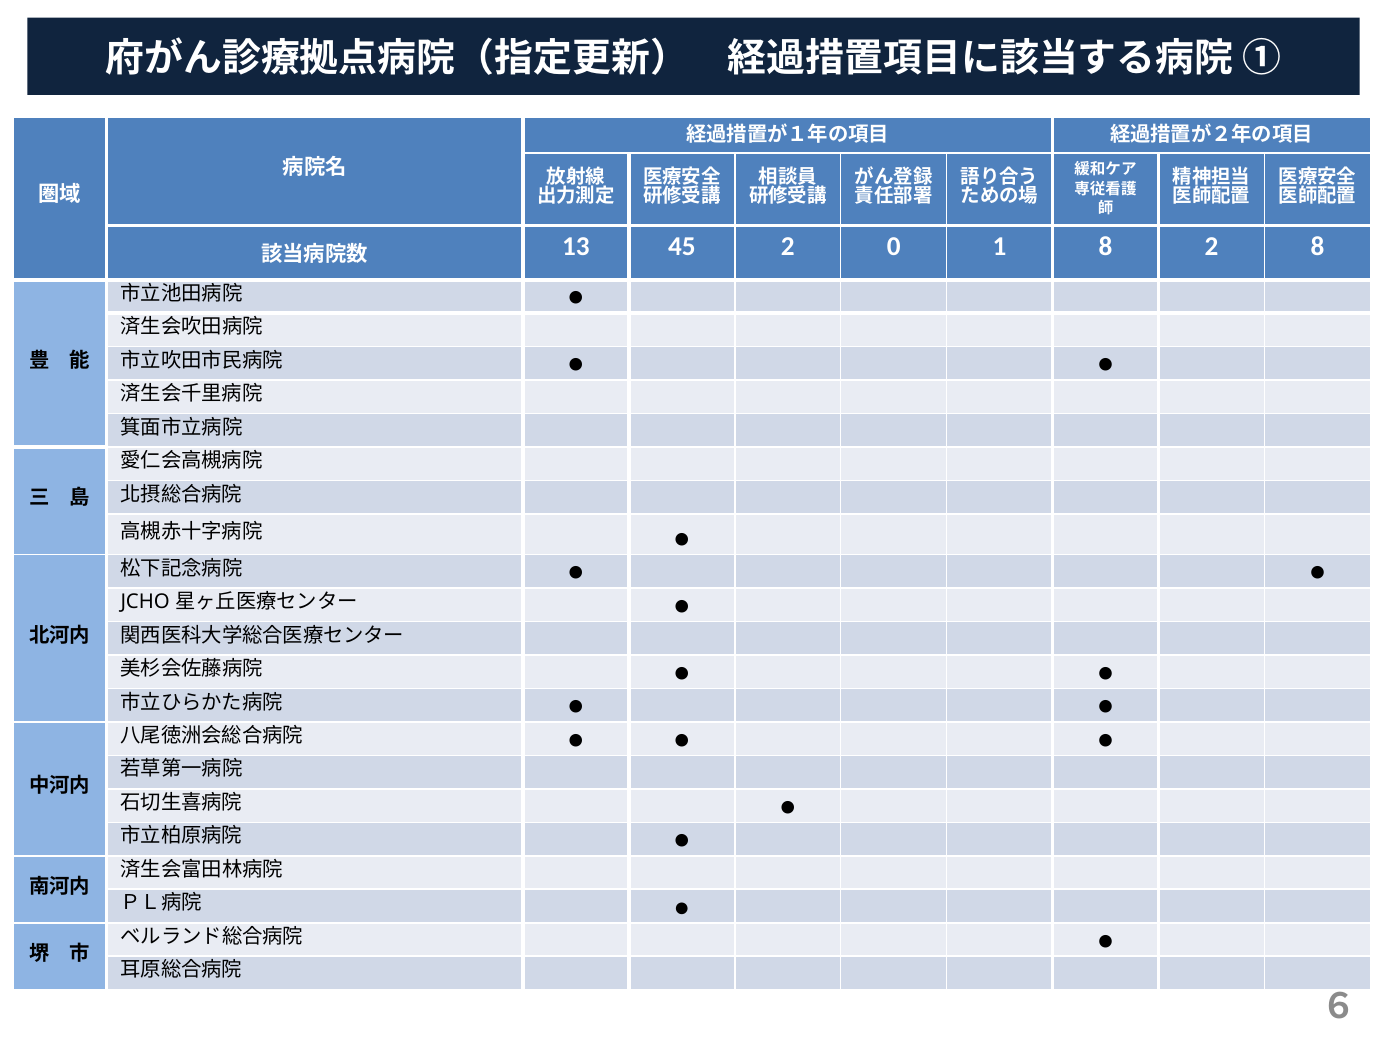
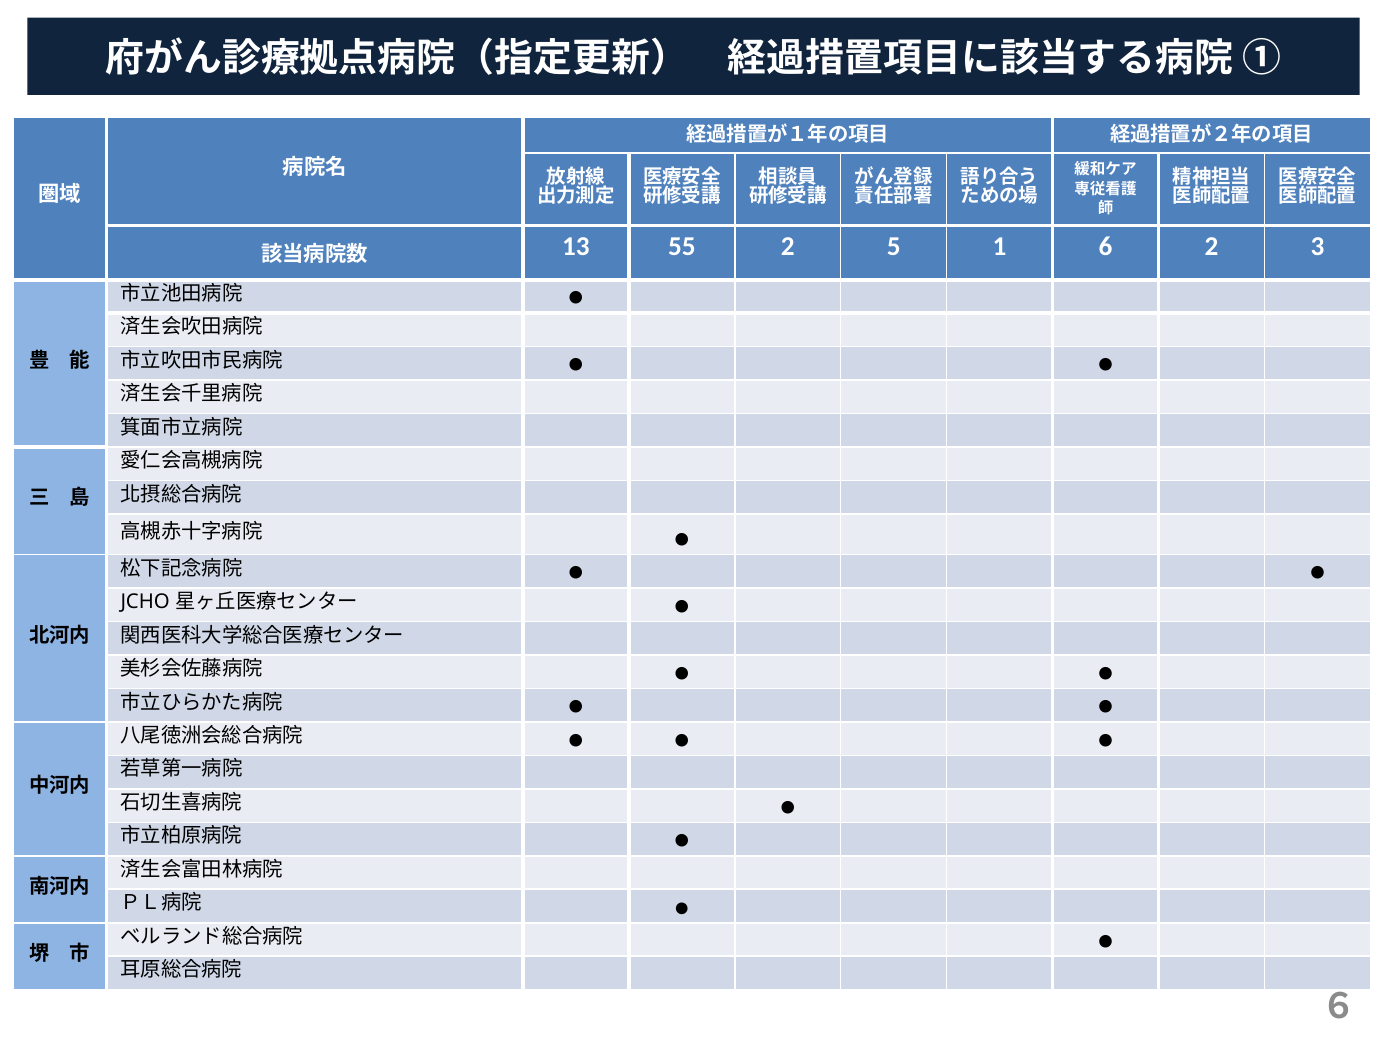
45: 45 -> 55
0: 0 -> 5
1 8: 8 -> 6
2 8: 8 -> 3
